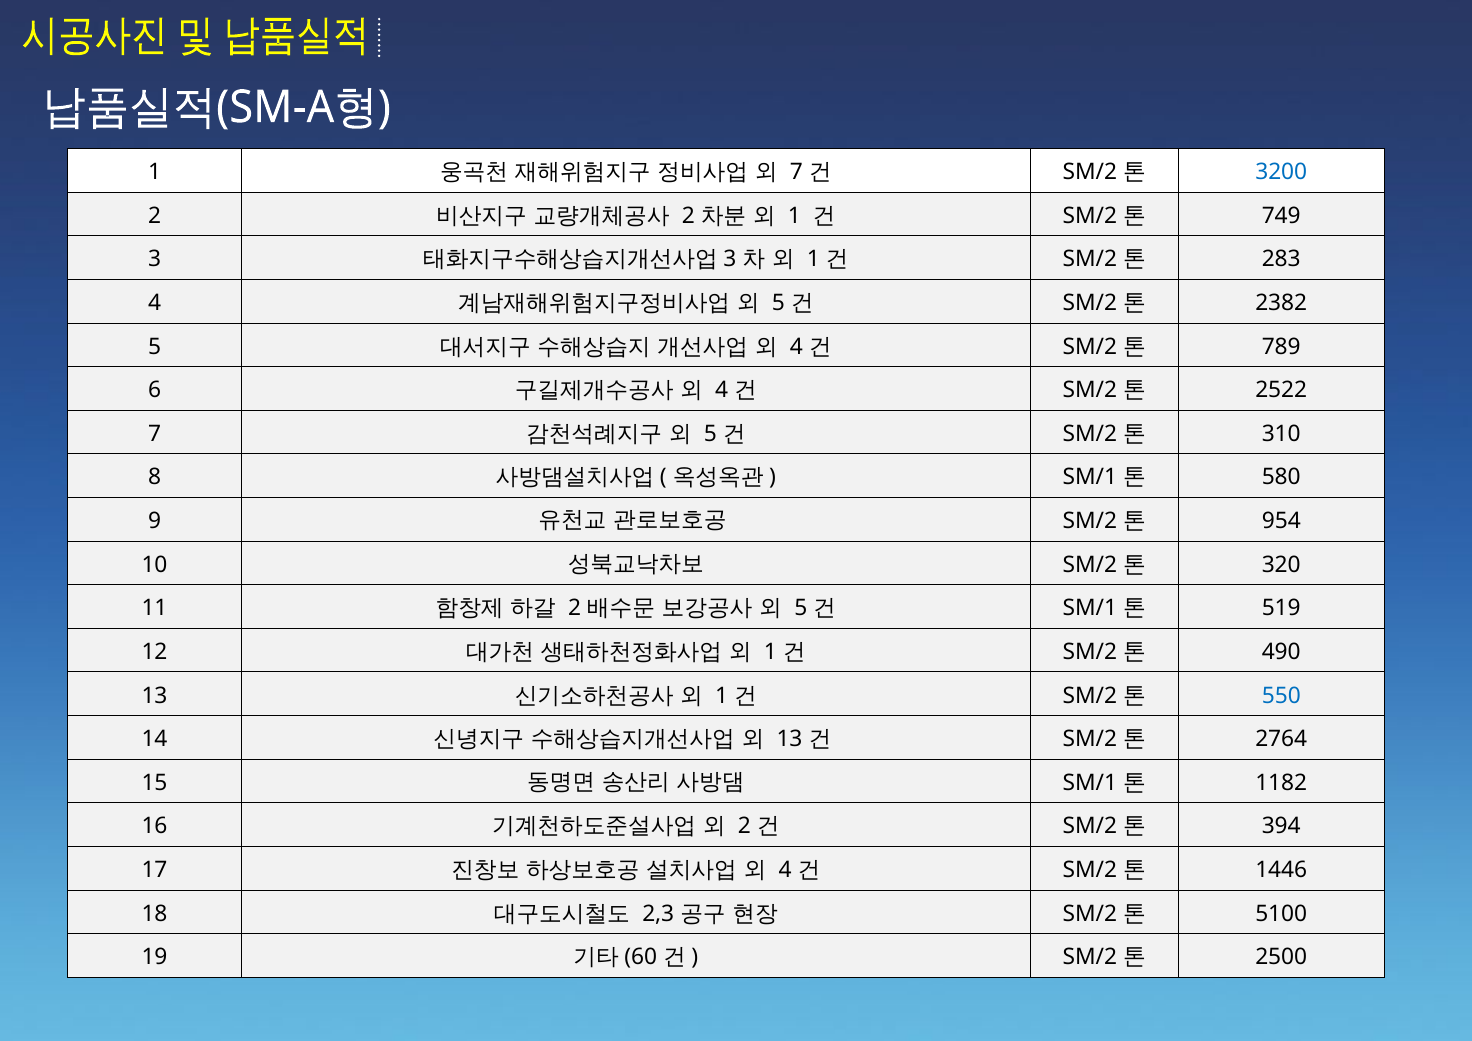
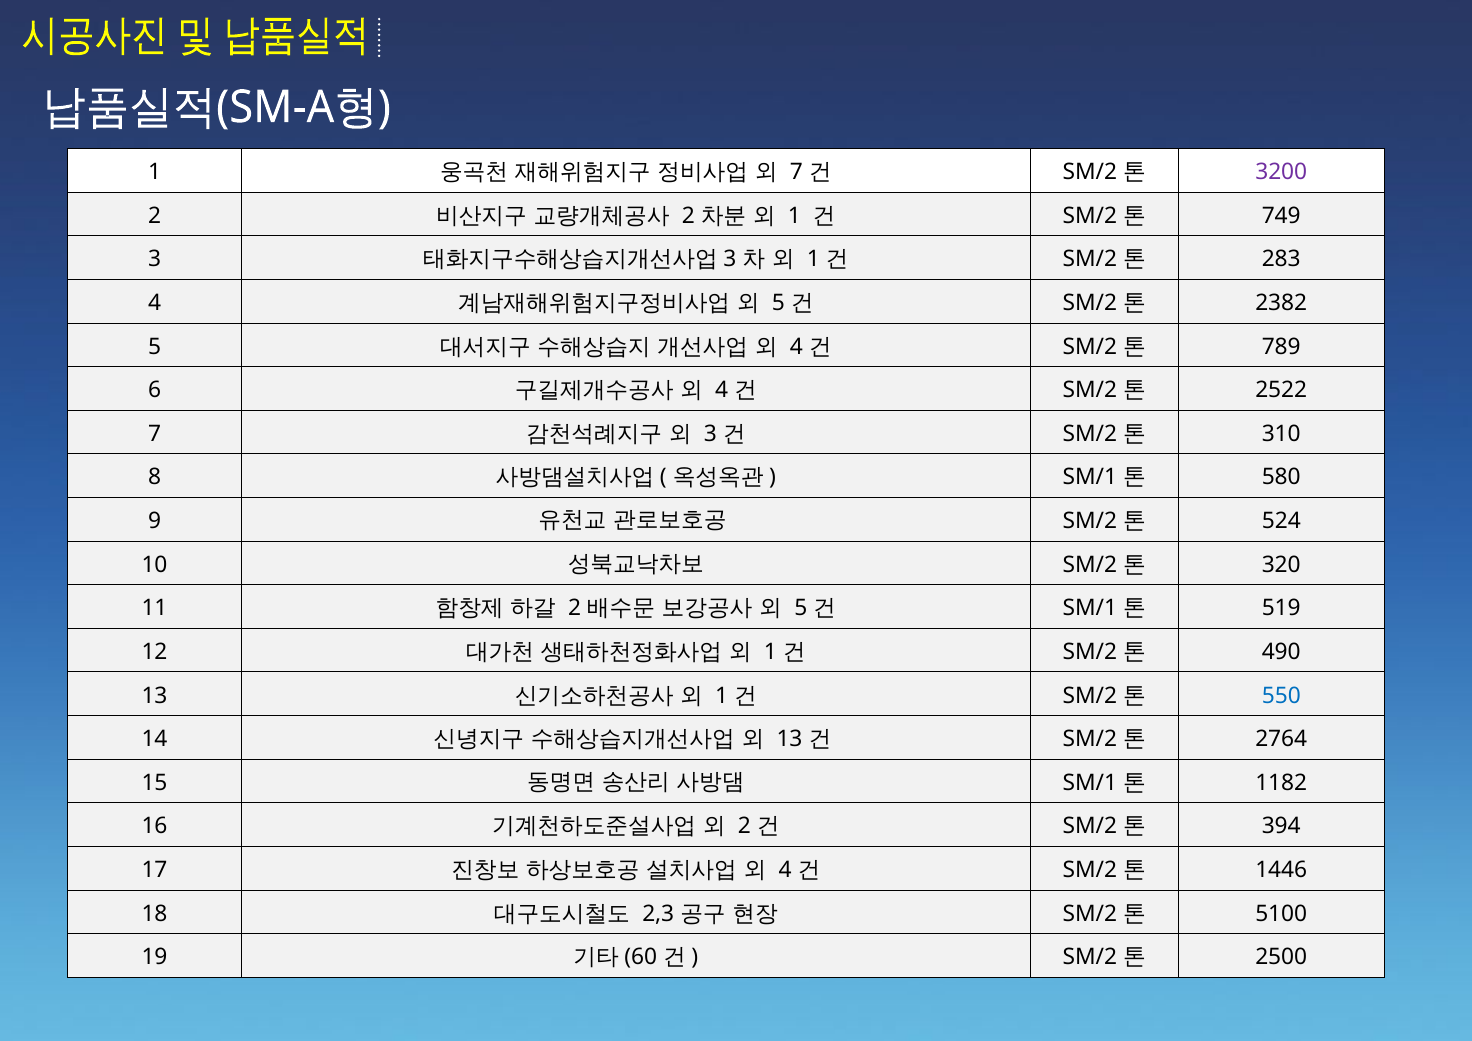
3200 colour: blue -> purple
5 at (710, 434): 5 -> 3
954: 954 -> 524
